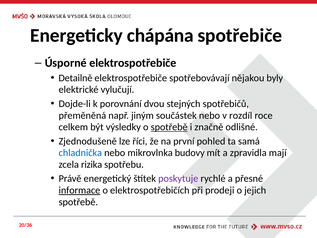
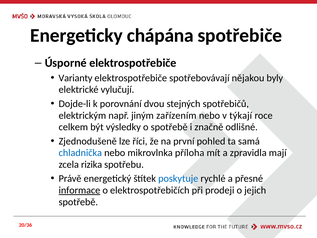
Detailně: Detailně -> Varianty
přeměněná: přeměněná -> elektrickým
součástek: součástek -> zařízením
rozdíl: rozdíl -> týkají
spotřebě at (169, 127) underline: present -> none
budovy: budovy -> příloha
poskytuje colour: purple -> blue
